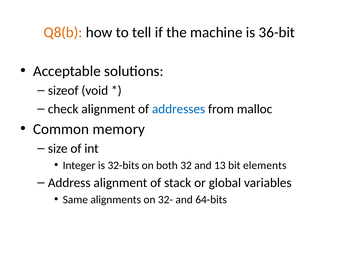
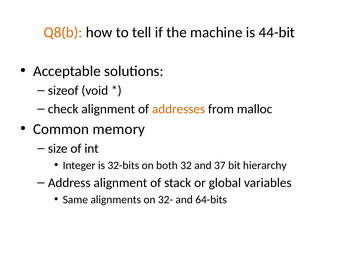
36-bit: 36-bit -> 44-bit
addresses colour: blue -> orange
13: 13 -> 37
elements: elements -> hierarchy
